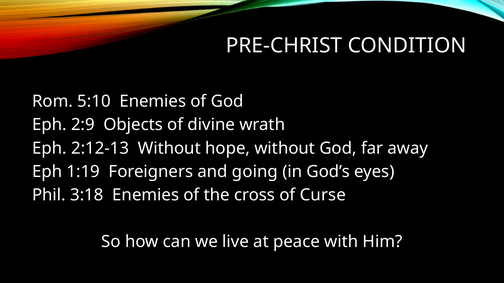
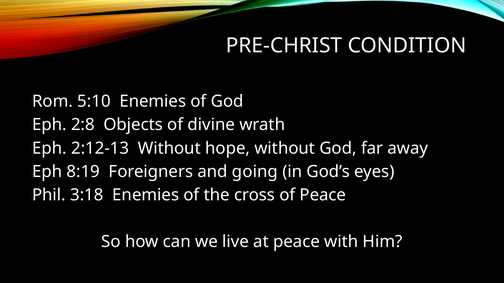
2:9: 2:9 -> 2:8
1:19: 1:19 -> 8:19
of Curse: Curse -> Peace
